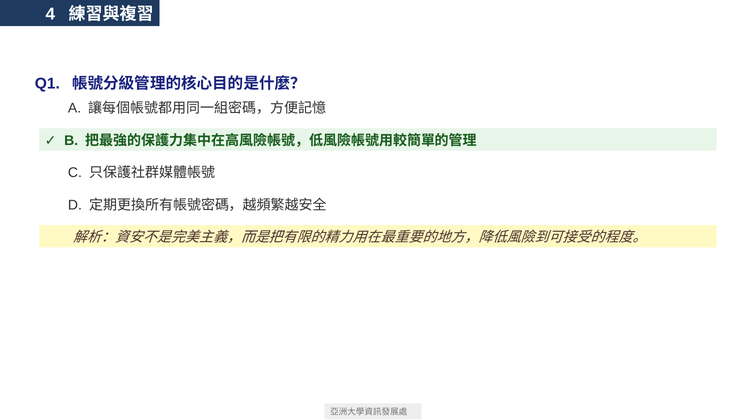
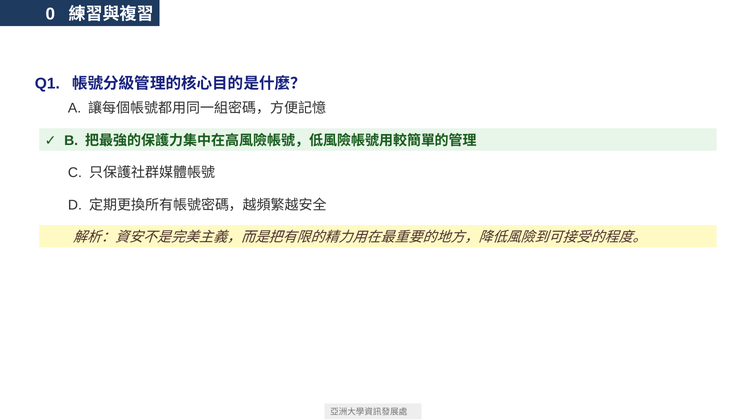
4: 4 -> 0
